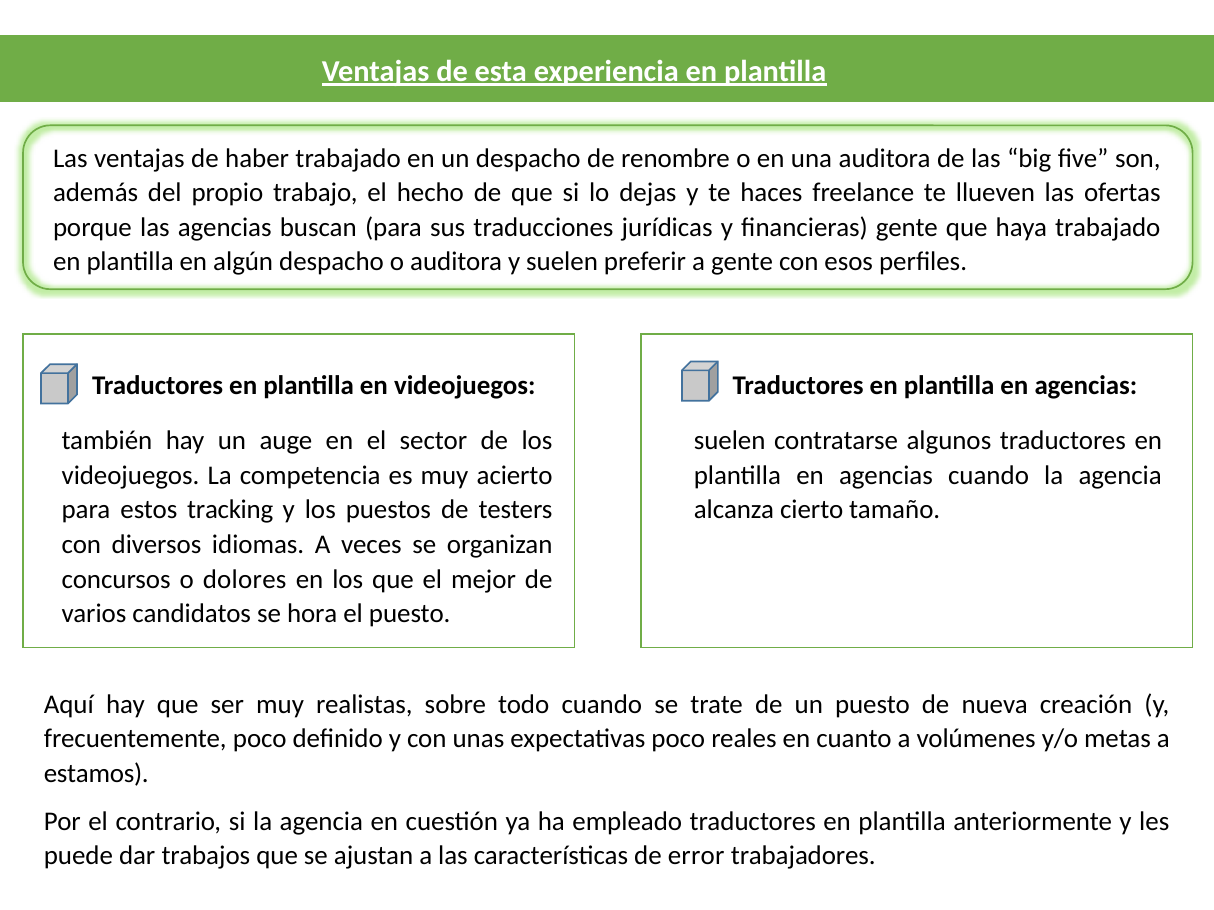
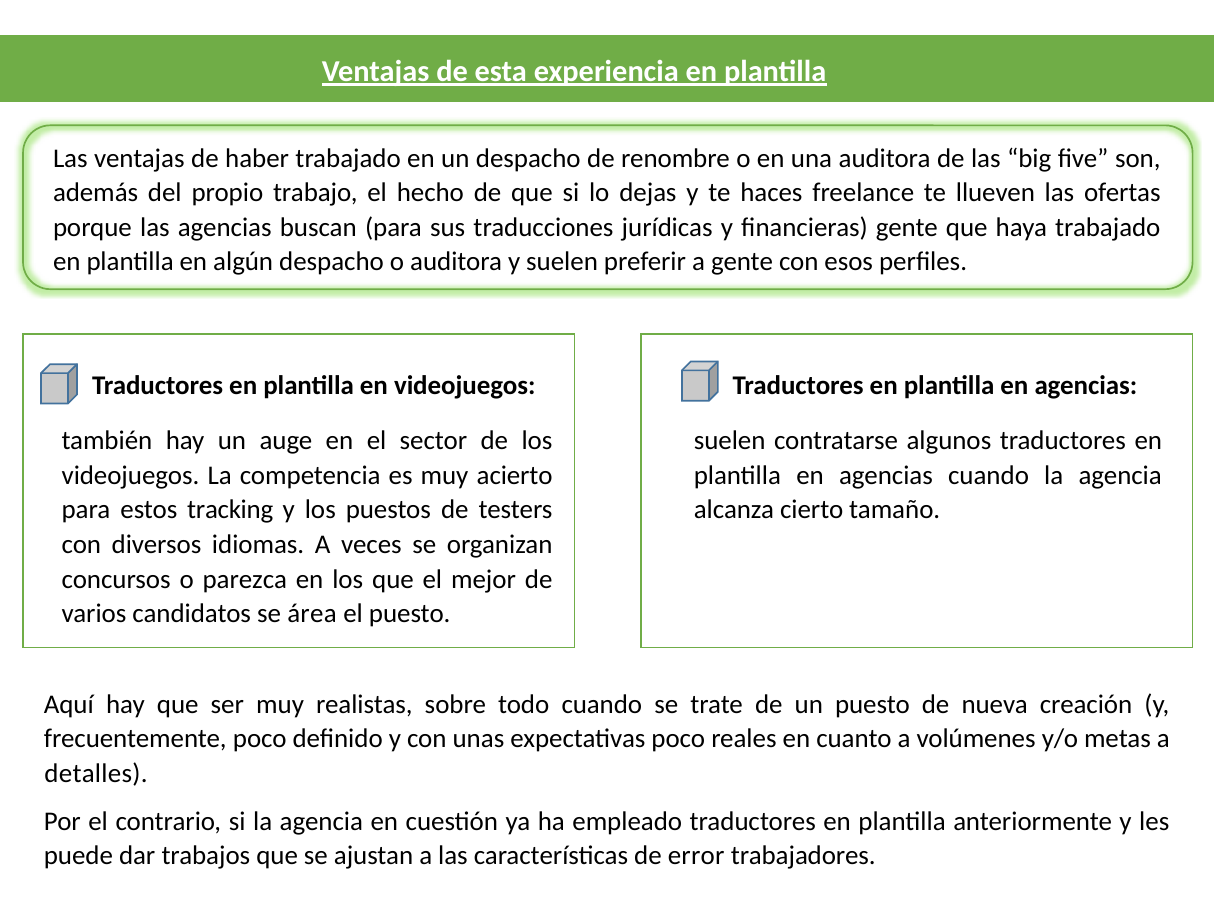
dolores: dolores -> parezca
hora: hora -> área
estamos: estamos -> detalles
